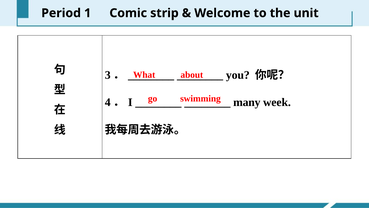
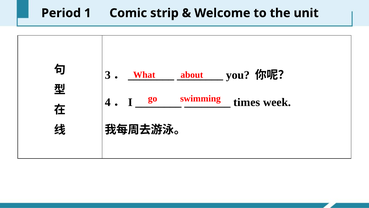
many: many -> times
